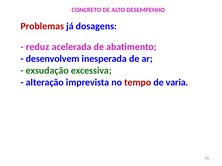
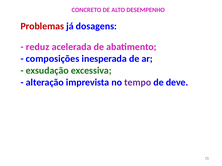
desenvolvem: desenvolvem -> composições
tempo colour: red -> purple
varia: varia -> deve
